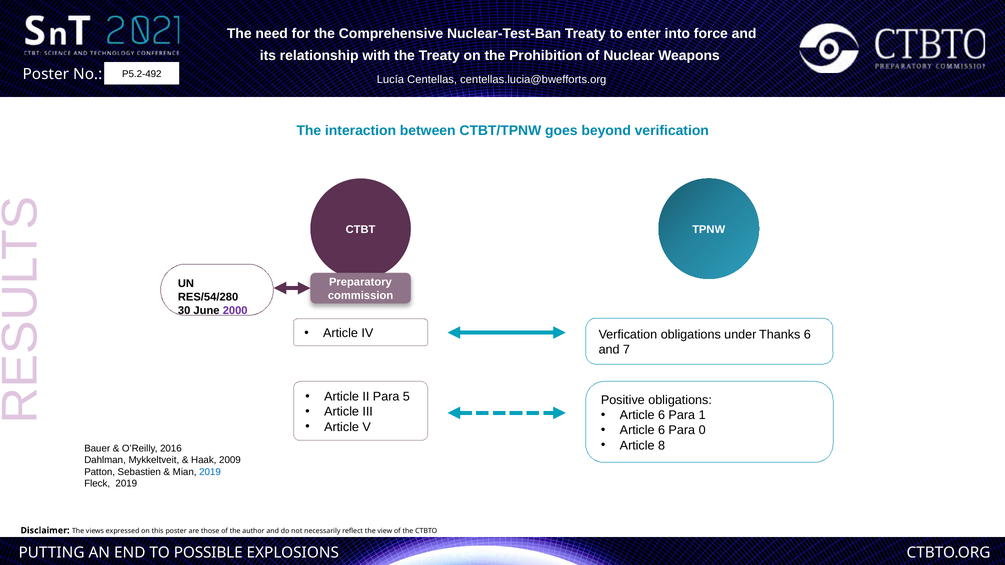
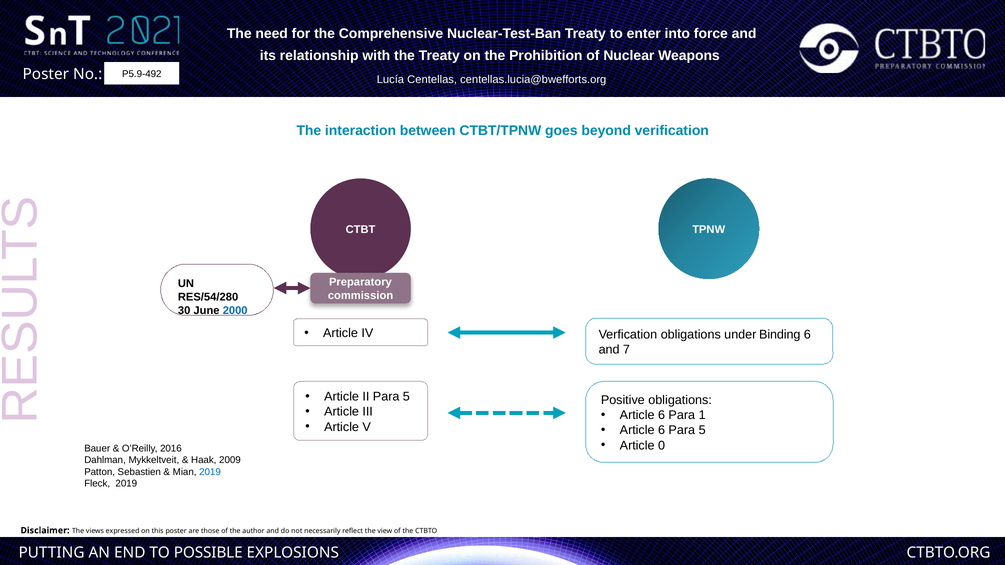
P5.2-492: P5.2-492 -> P5.9-492
2000 colour: purple -> blue
Thanks: Thanks -> Binding
6 Para 0: 0 -> 5
8: 8 -> 0
